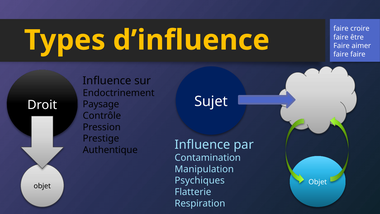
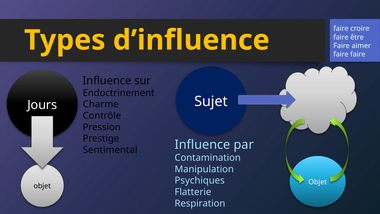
Droit: Droit -> Jours
Paysage: Paysage -> Charme
Authentique: Authentique -> Sentimental
